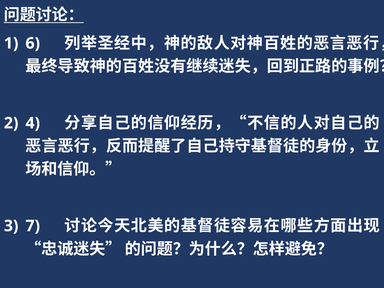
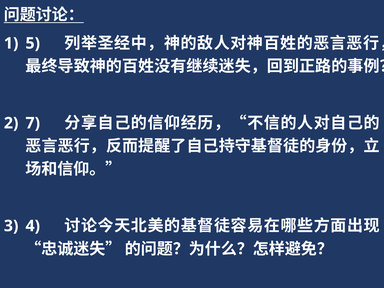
6: 6 -> 5
4: 4 -> 7
7: 7 -> 4
